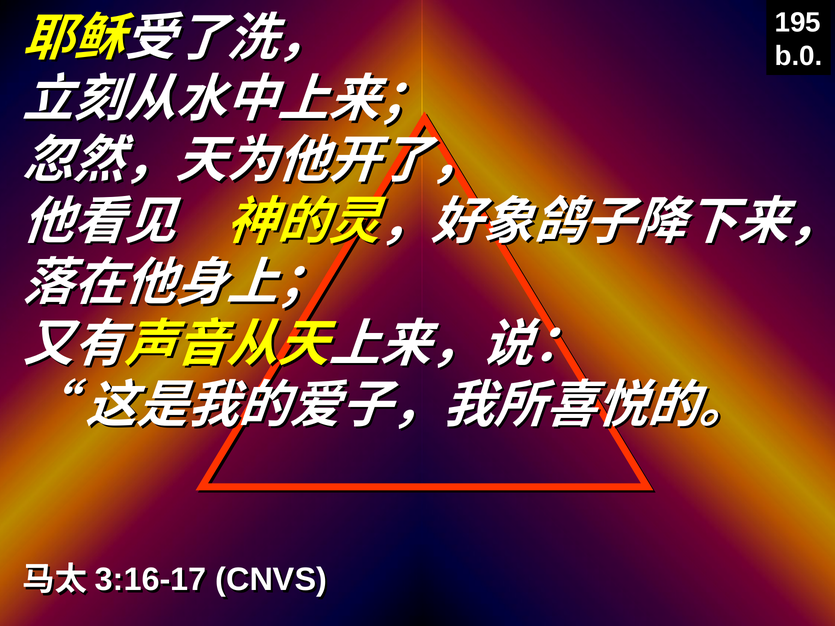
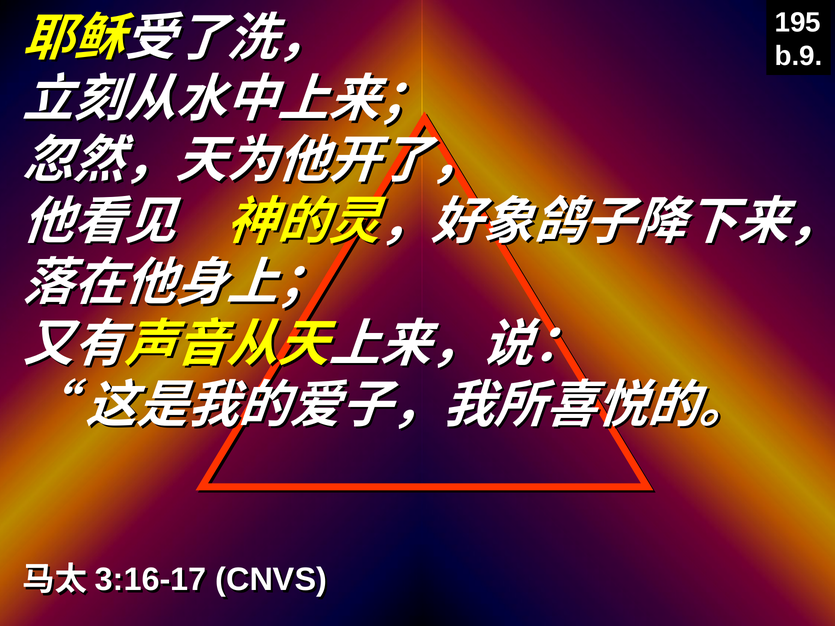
b.0: b.0 -> b.9
